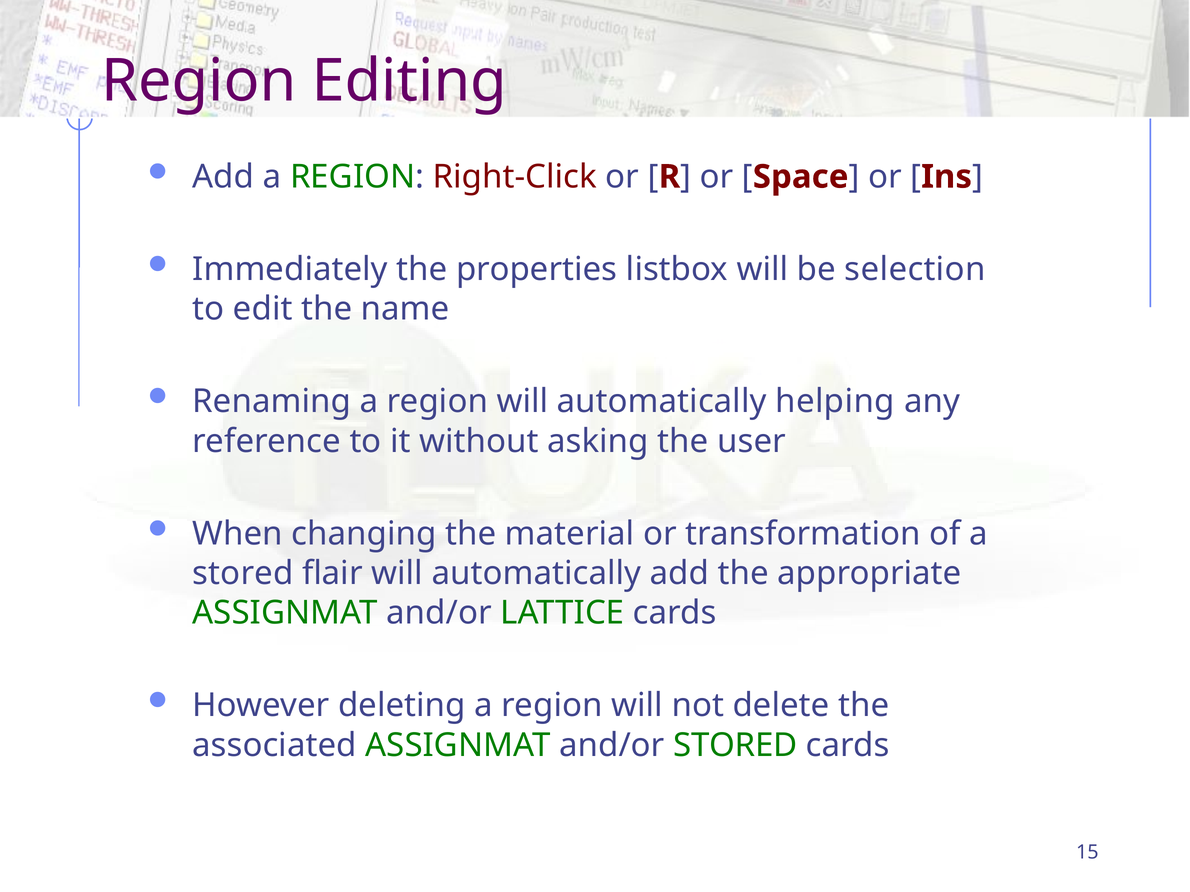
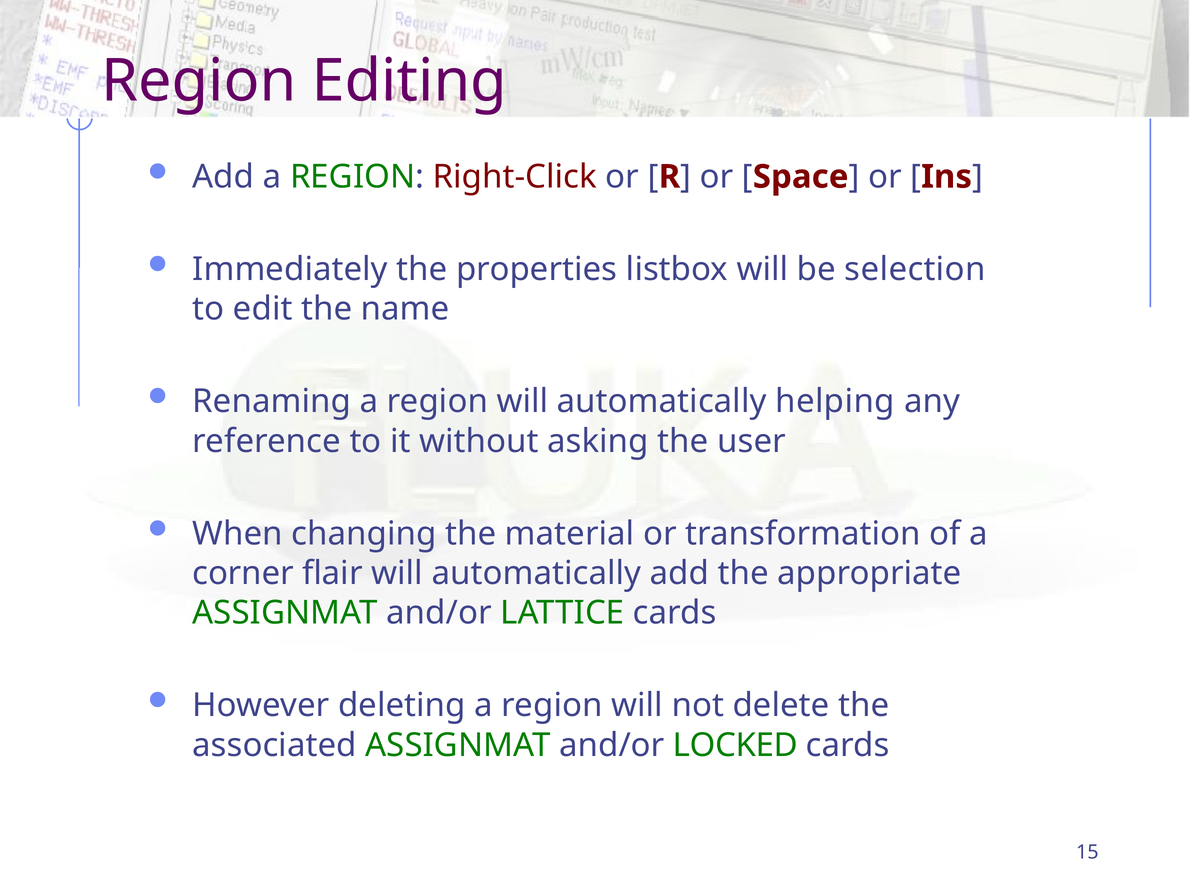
stored at (243, 574): stored -> corner
and/or STORED: STORED -> LOCKED
